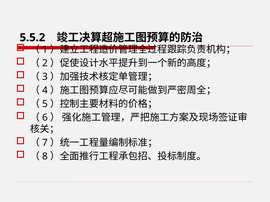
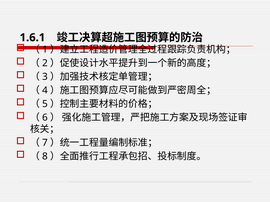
5.5.2: 5.5.2 -> 1.6.1
